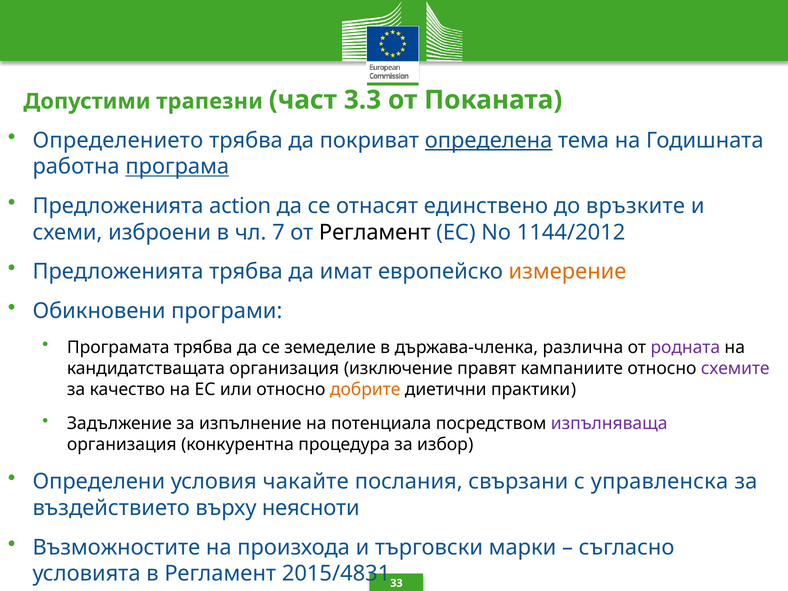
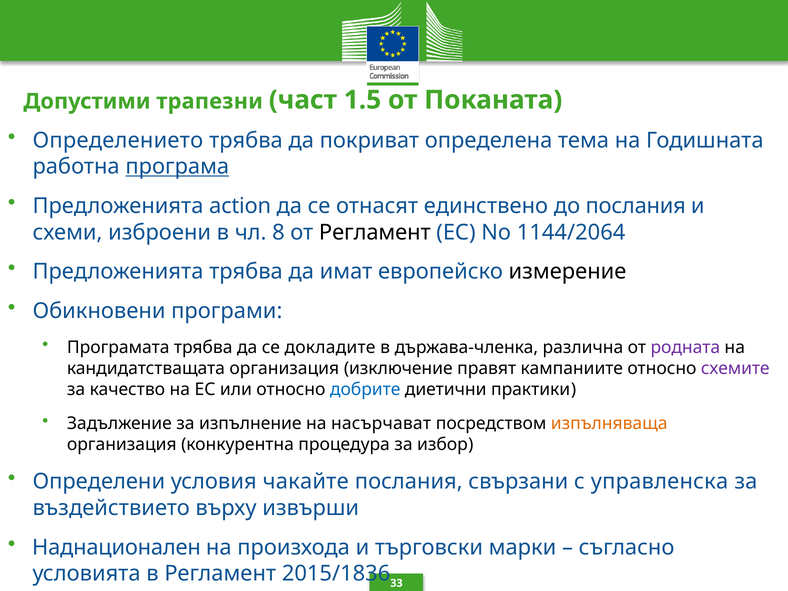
3.3: 3.3 -> 1.5
определена underline: present -> none
до връзките: връзките -> послания
7: 7 -> 8
1144/2012: 1144/2012 -> 1144/2064
измерение colour: orange -> black
земеделие: земеделие -> докладите
добрите colour: orange -> blue
потенциала: потенциала -> насърчават
изпълняваща colour: purple -> orange
неясноти: неясноти -> извърши
Възможностите: Възможностите -> Наднационален
2015/4831: 2015/4831 -> 2015/1836
